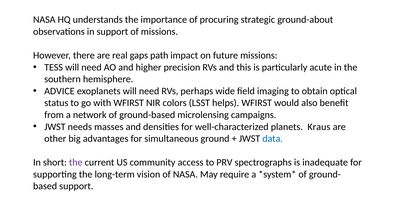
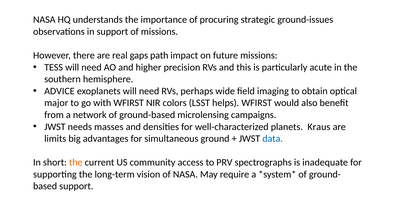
ground-about: ground-about -> ground-issues
status: status -> major
other: other -> limits
the at (76, 163) colour: purple -> orange
